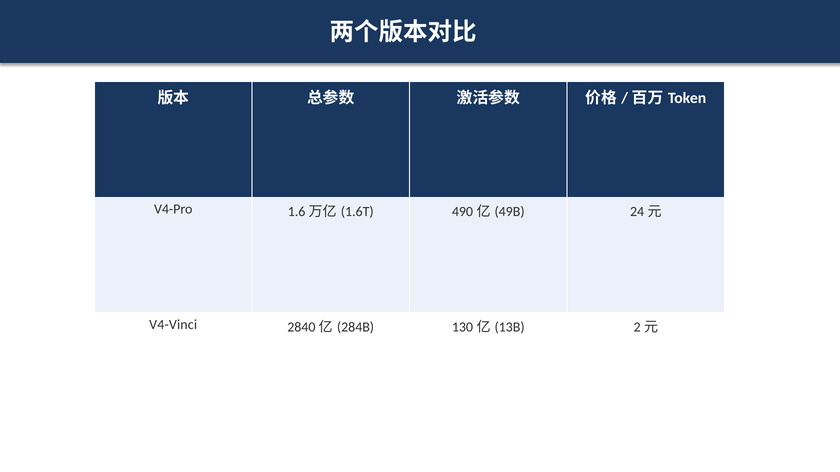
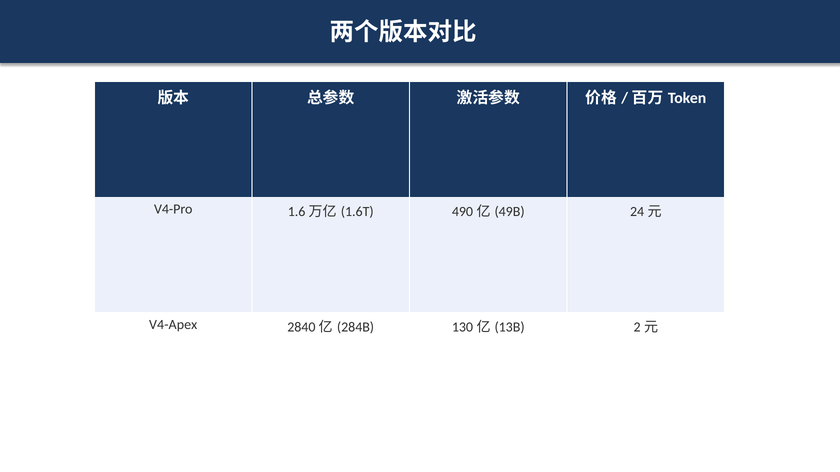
V4-Vinci: V4-Vinci -> V4-Apex
